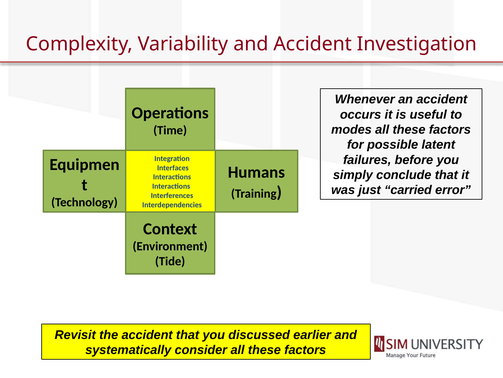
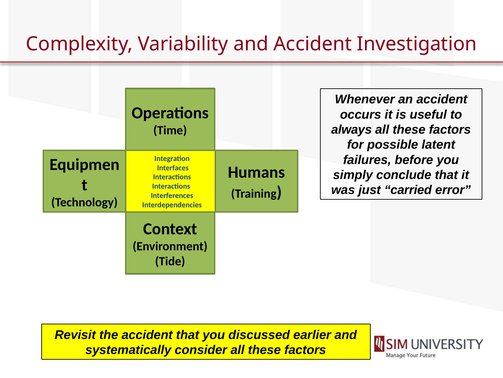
modes: modes -> always
